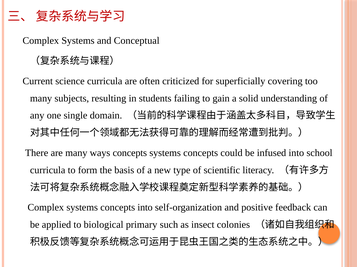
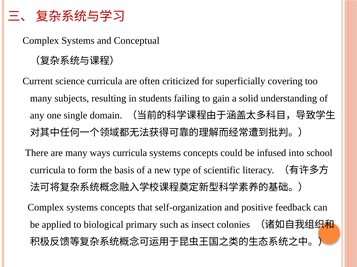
ways concepts: concepts -> curricula
concepts into: into -> that
